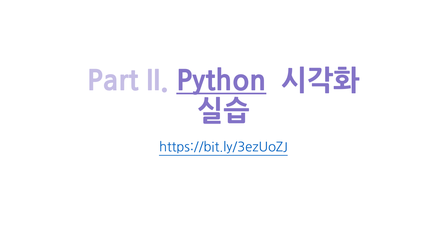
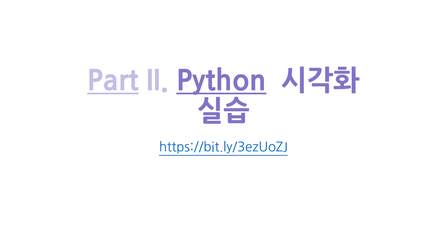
Part underline: none -> present
